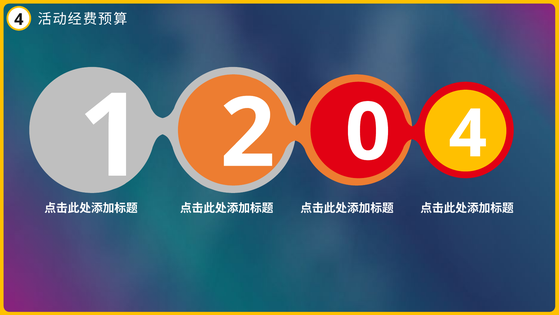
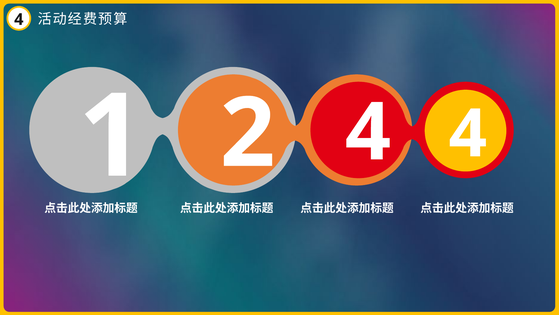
0 at (368, 133): 0 -> 4
